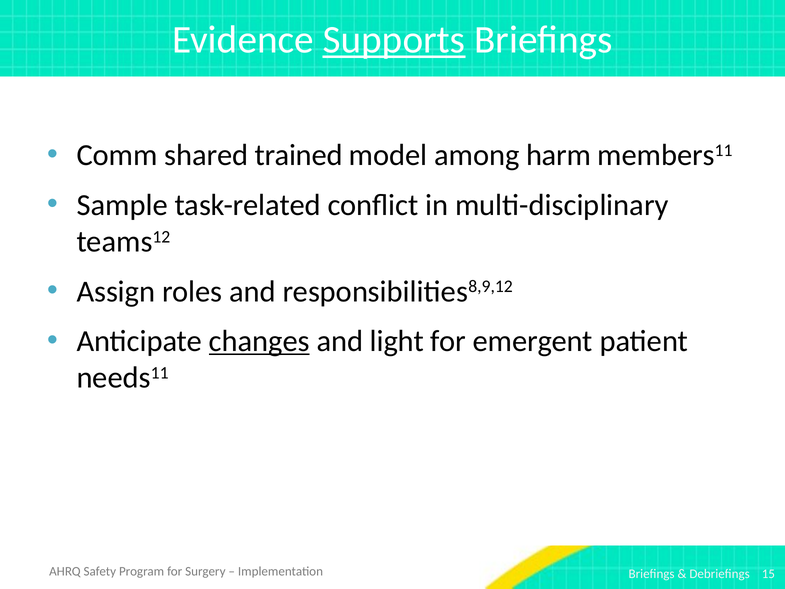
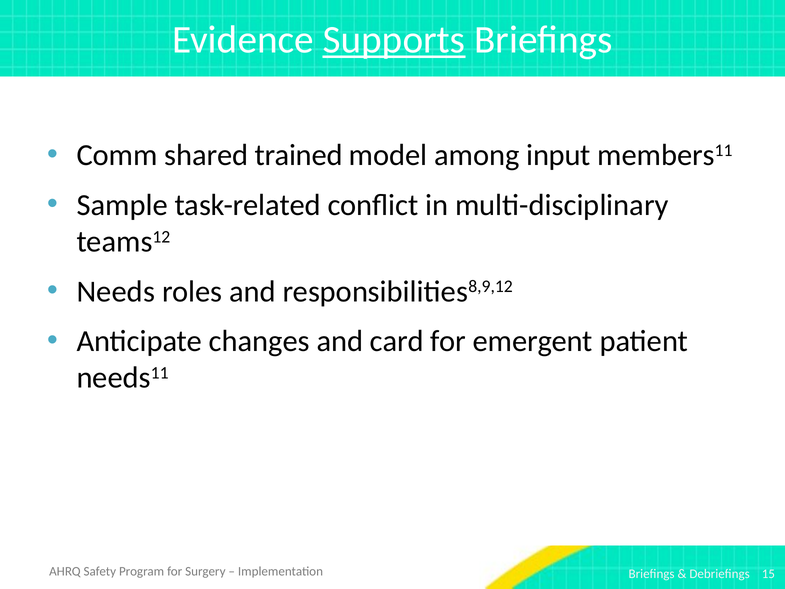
harm: harm -> input
Assign: Assign -> Needs
changes underline: present -> none
light: light -> card
